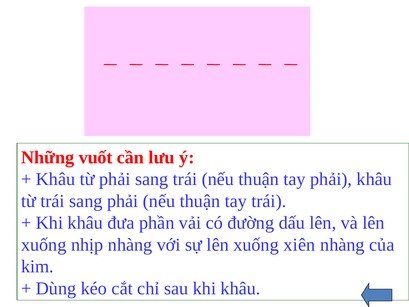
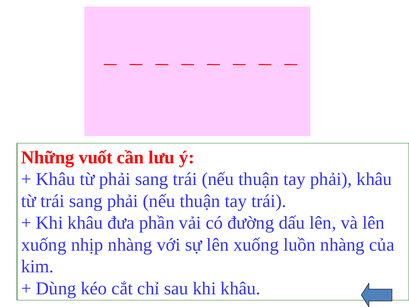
xiên: xiên -> luồn
